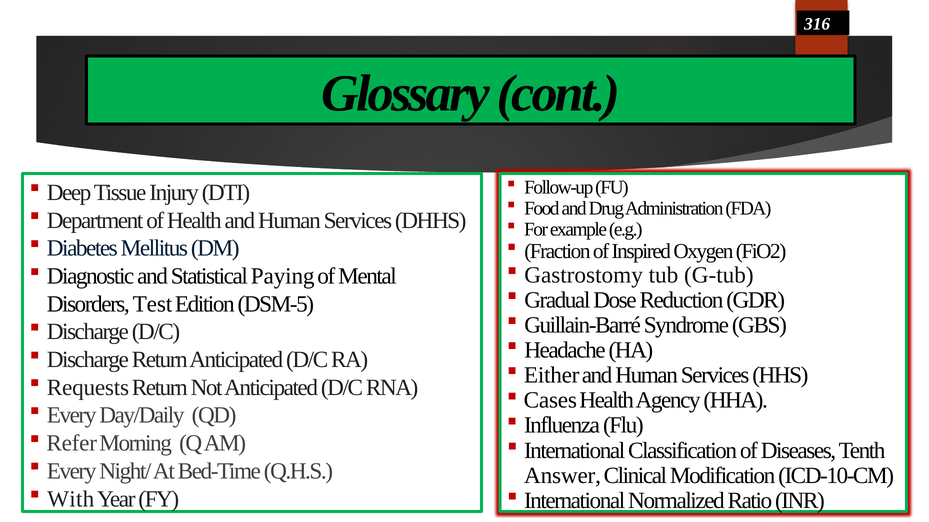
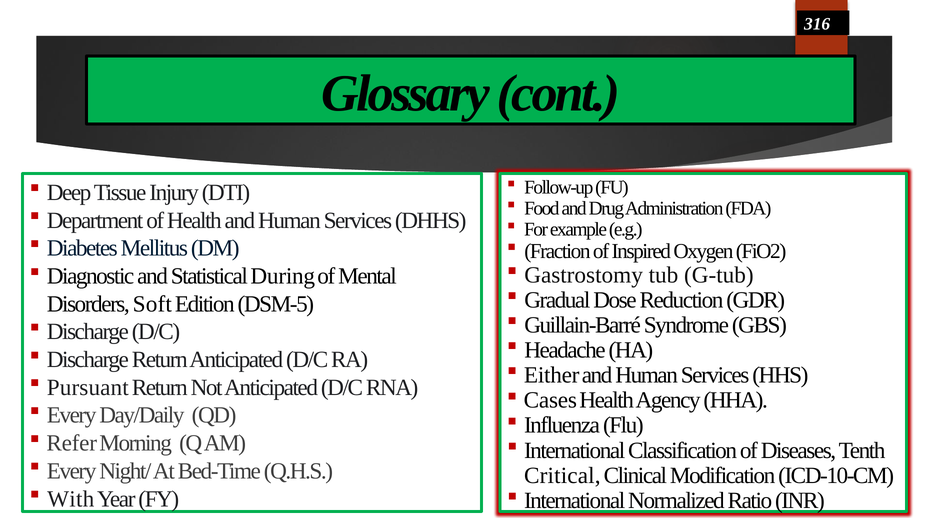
Paying: Paying -> During
Test: Test -> Soft
Requests: Requests -> Pursuant
Answer: Answer -> Critical
